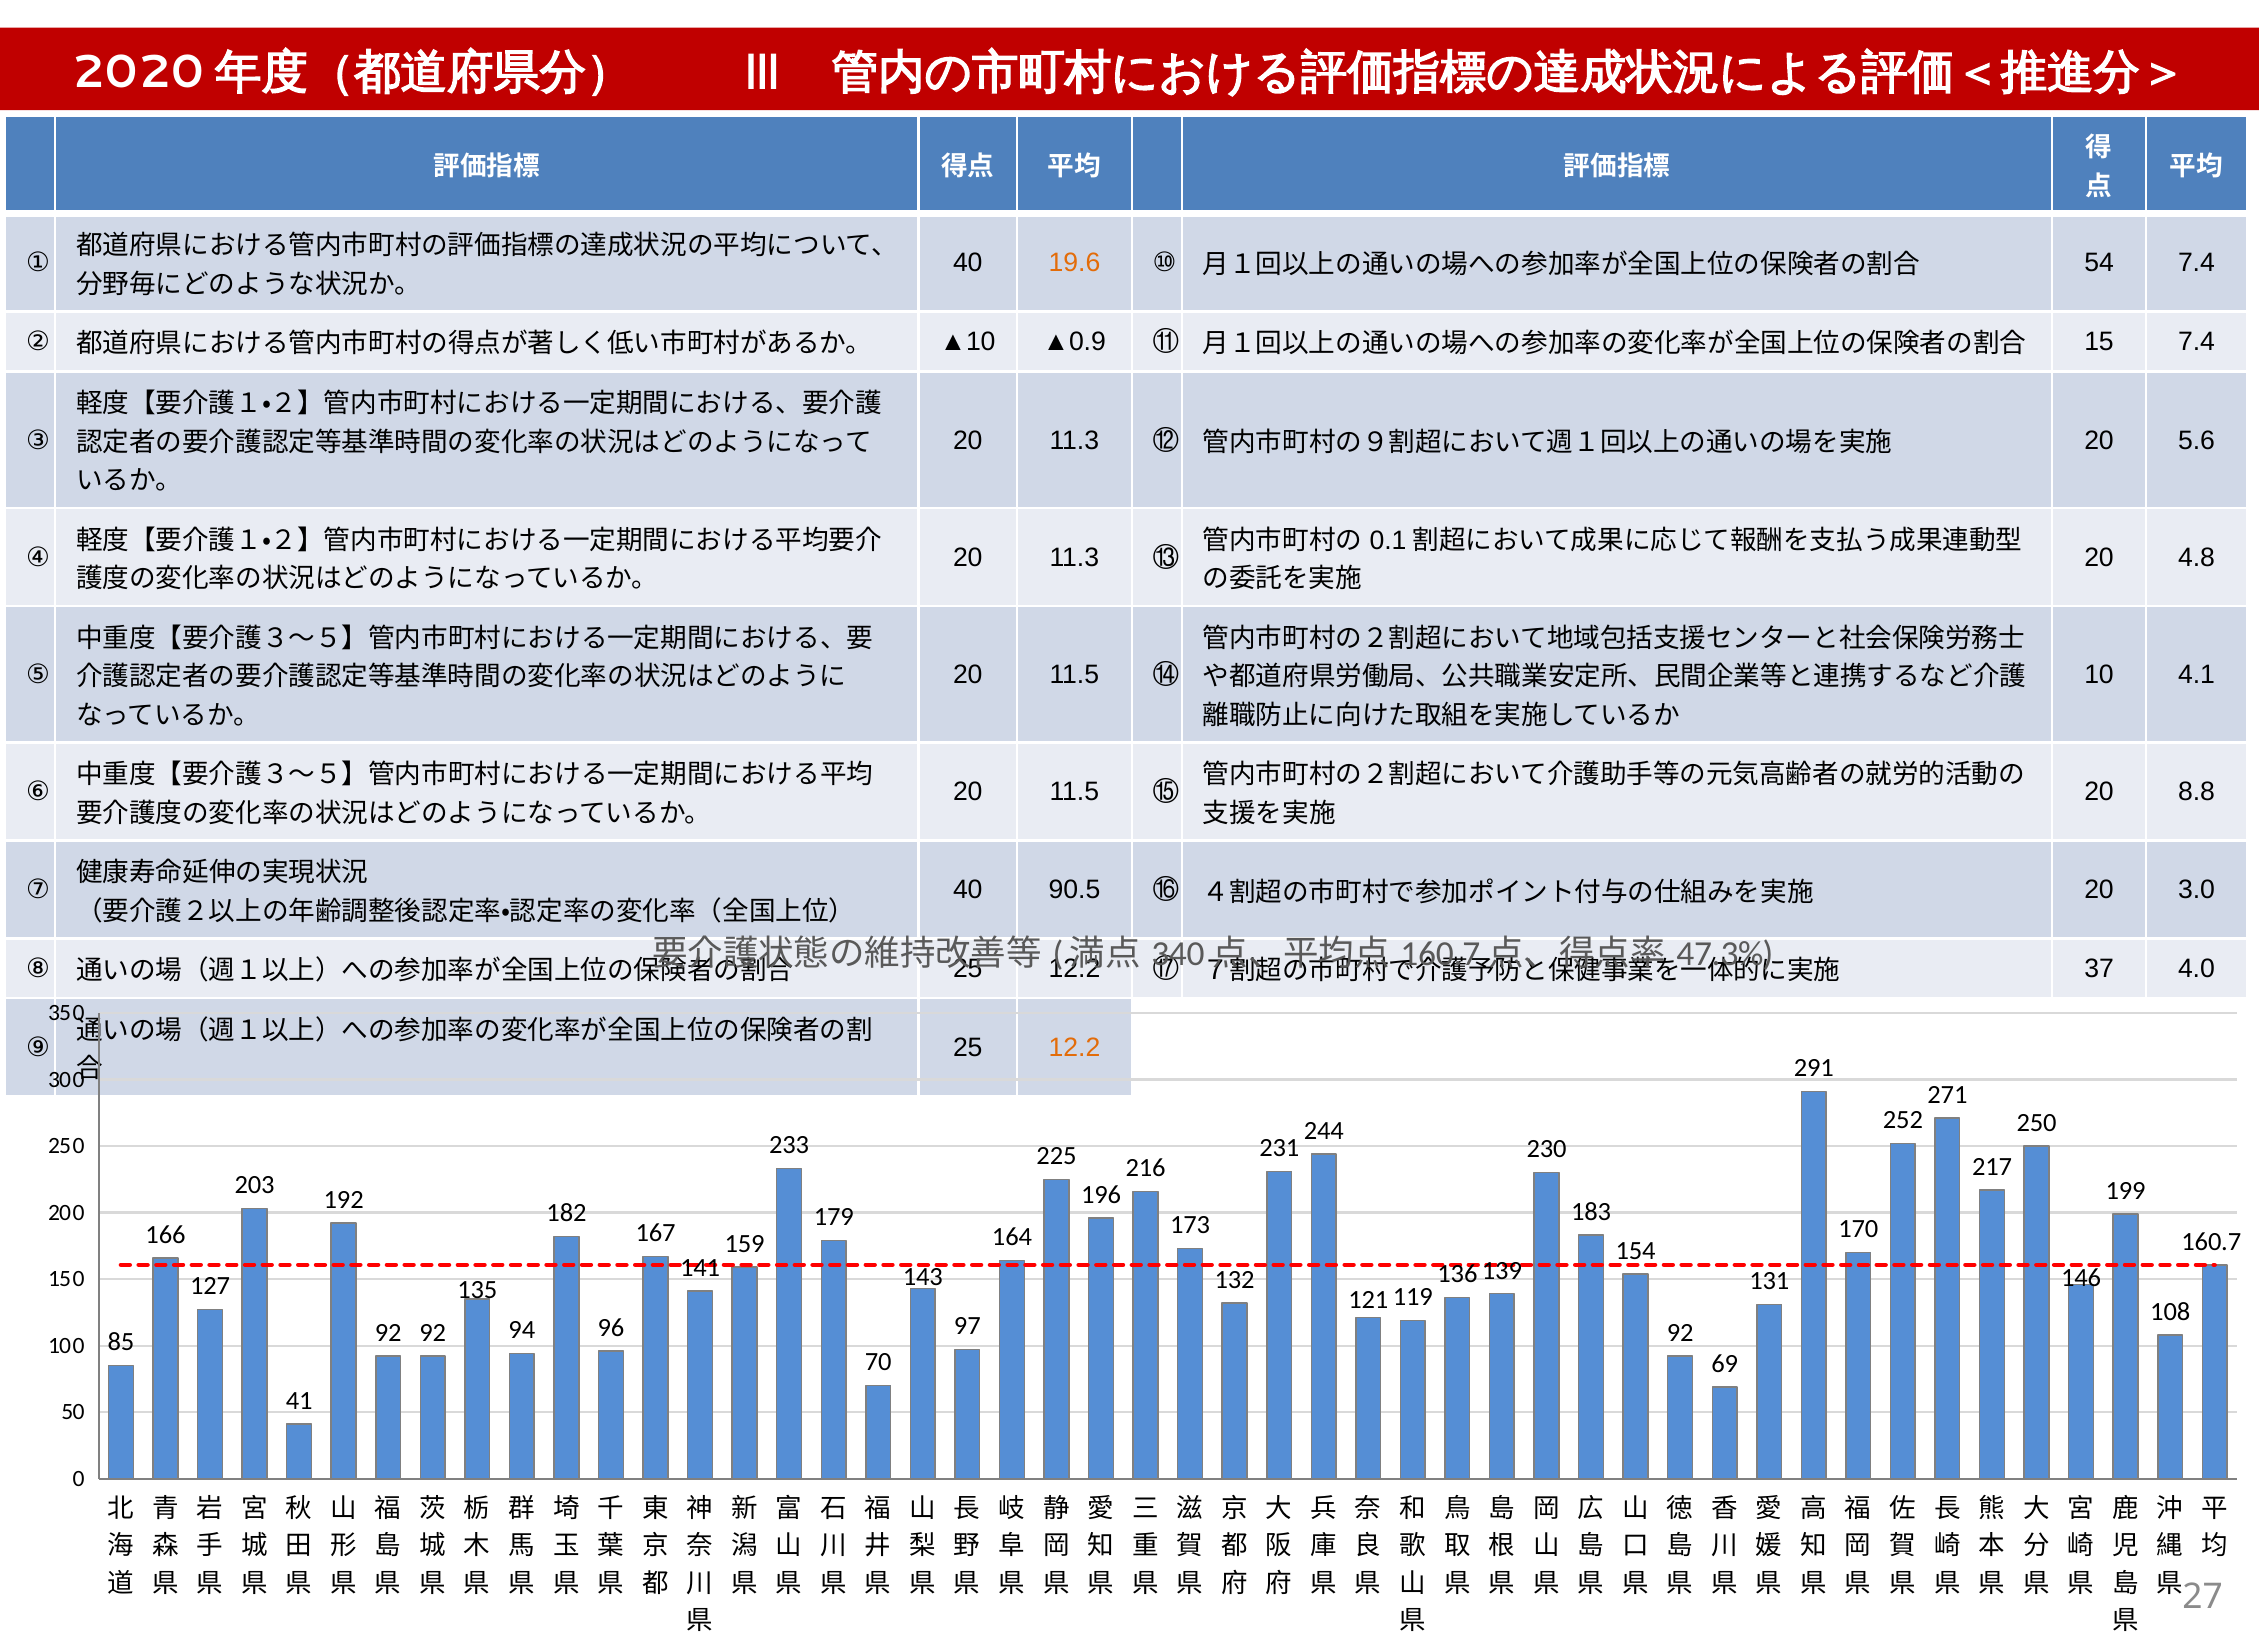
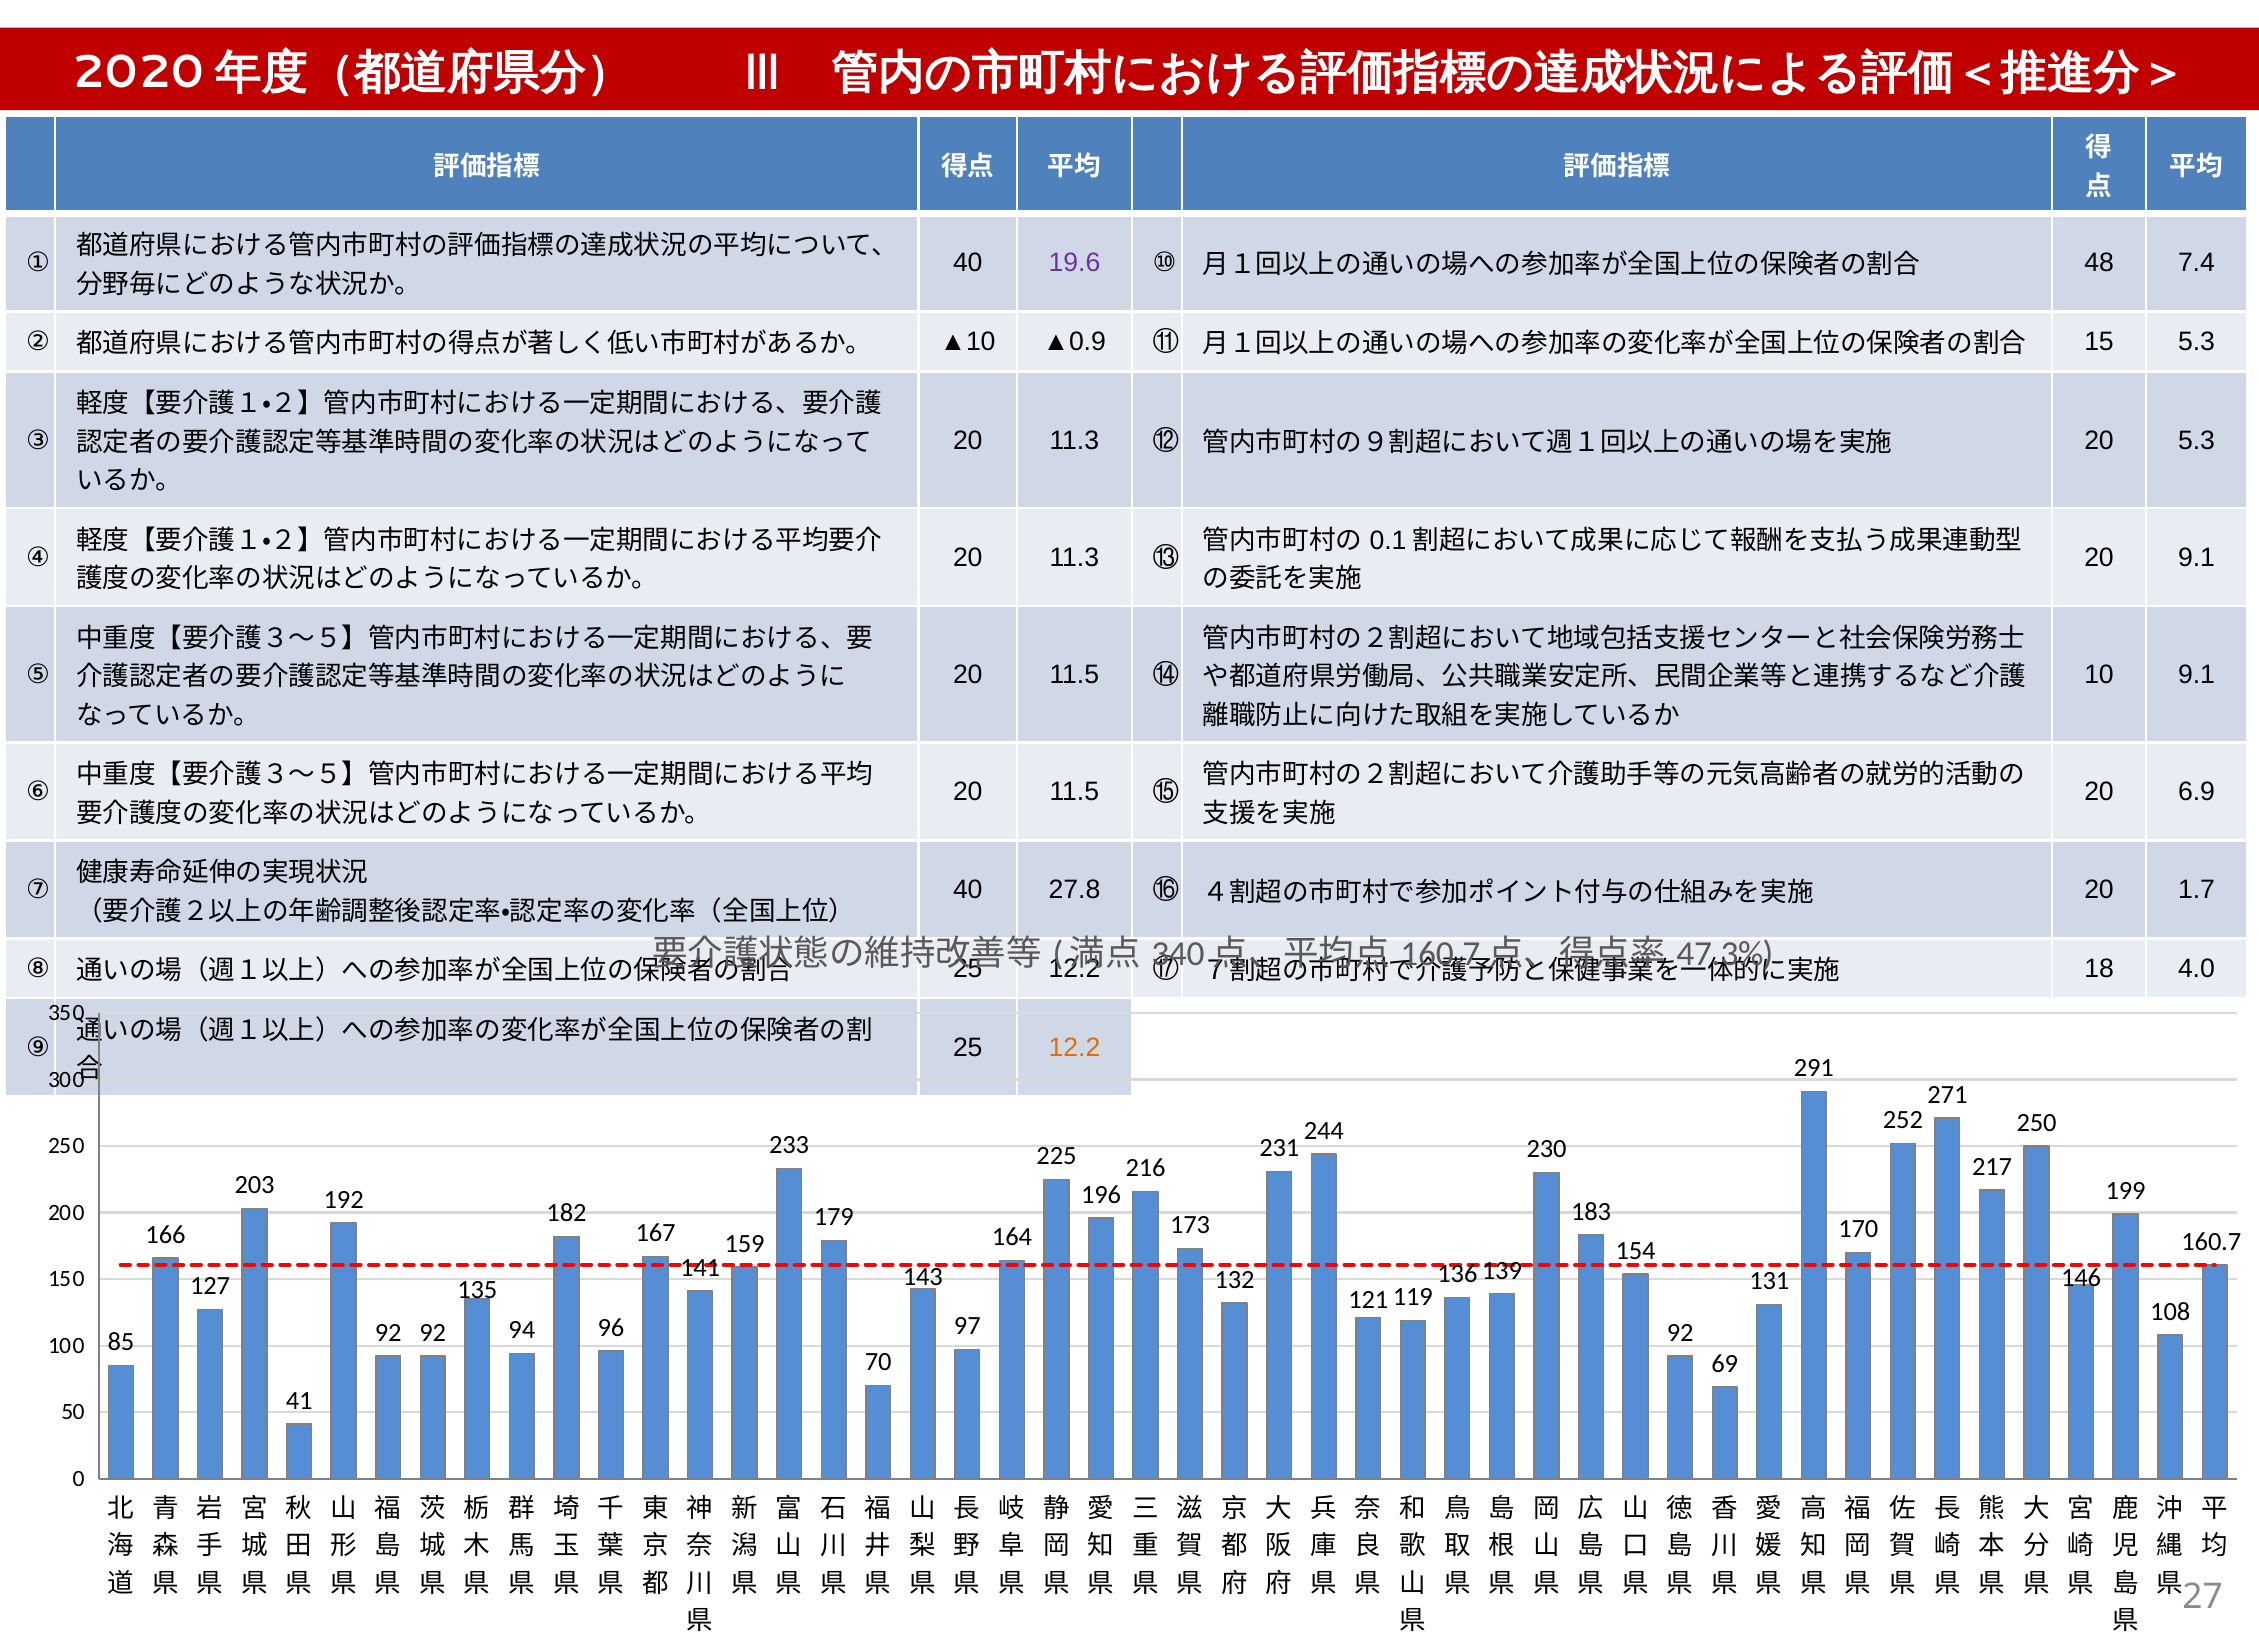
19.6 colour: orange -> purple
54: 54 -> 48
15 7.4: 7.4 -> 5.3
20 5.6: 5.6 -> 5.3
20 4.8: 4.8 -> 9.1
10 4.1: 4.1 -> 9.1
8.8: 8.8 -> 6.9
90.5: 90.5 -> 27.8
3.0: 3.0 -> 1.7
37: 37 -> 18
